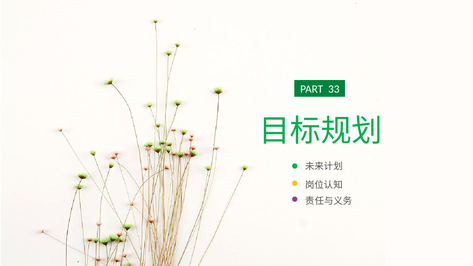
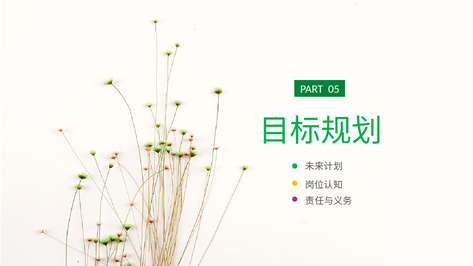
33: 33 -> 05
